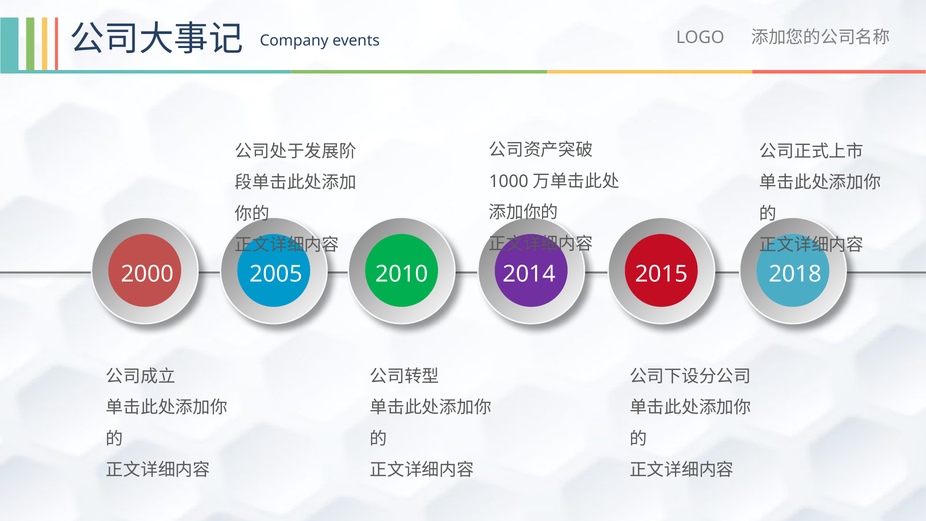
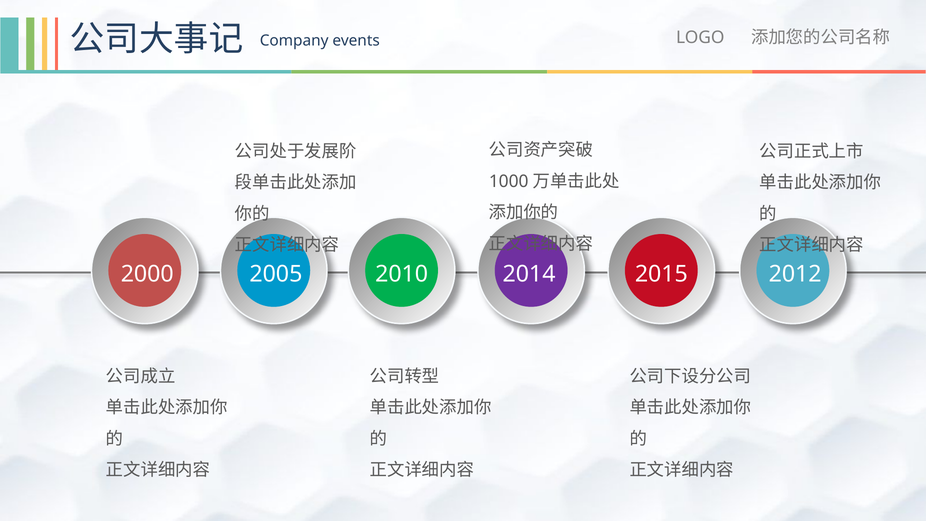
2018: 2018 -> 2012
